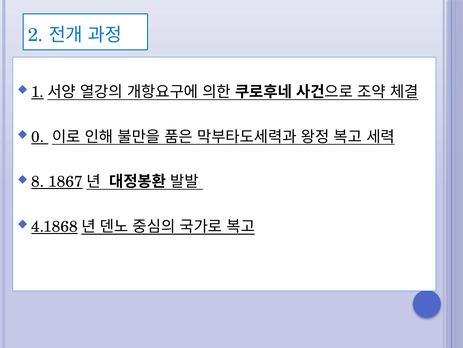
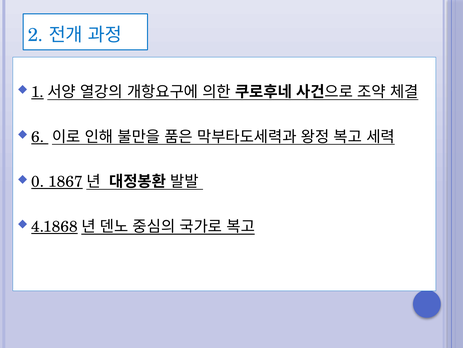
0: 0 -> 6
8: 8 -> 0
